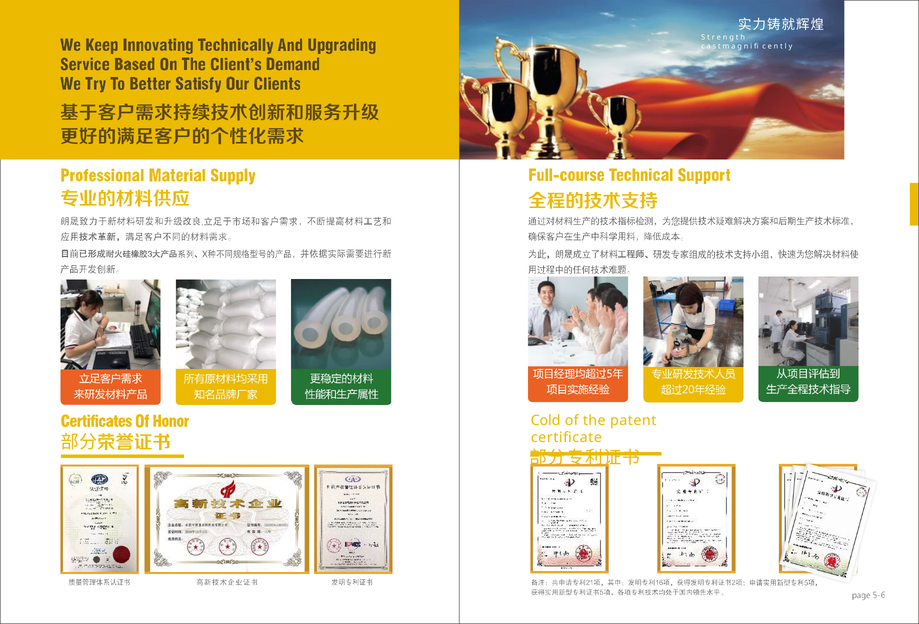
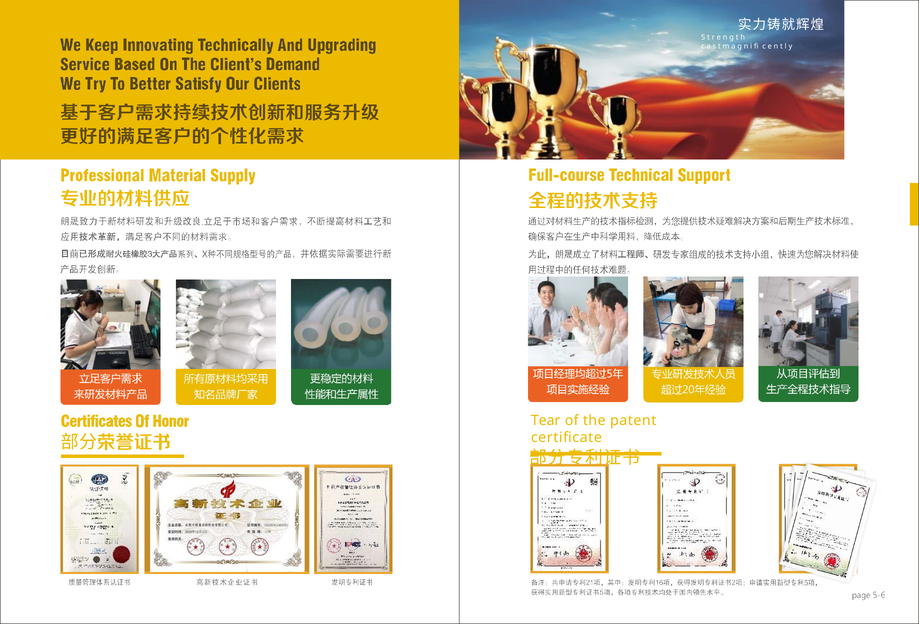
Cold: Cold -> Tear
